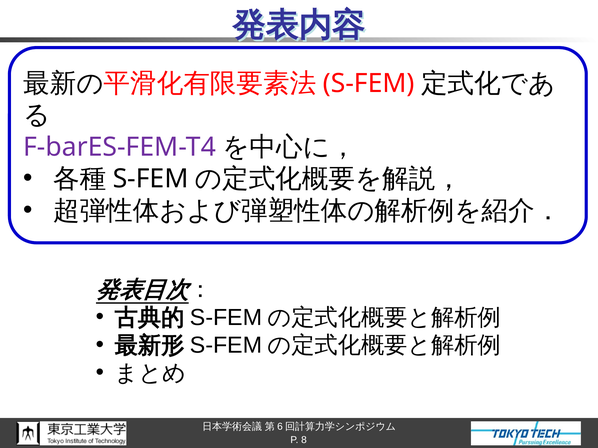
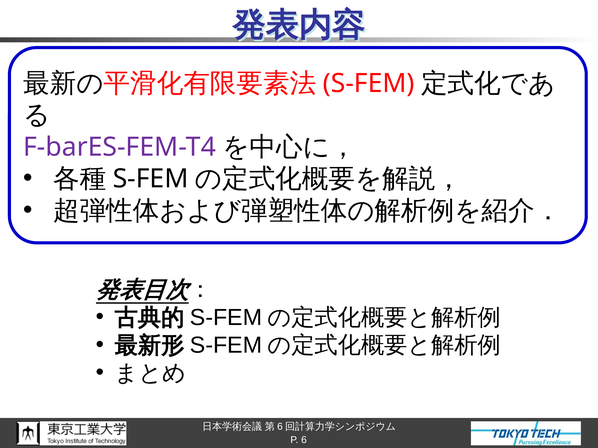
8: 8 -> 6
